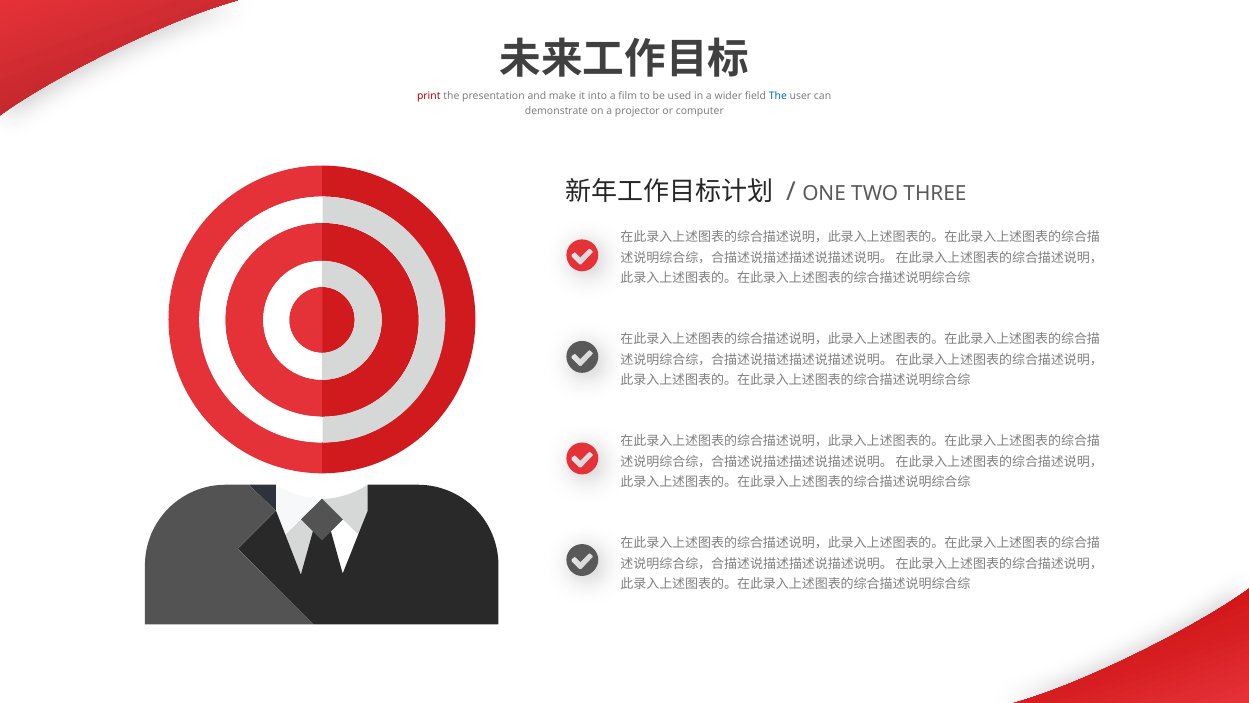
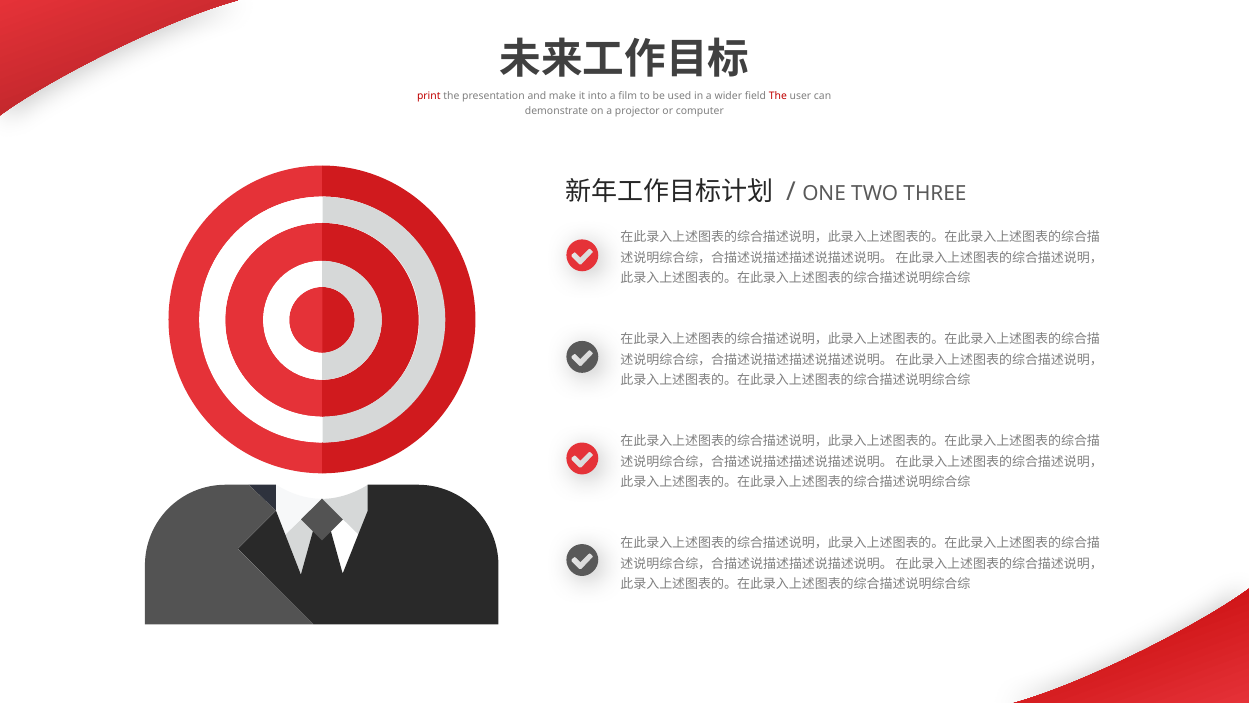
The at (778, 96) colour: blue -> red
